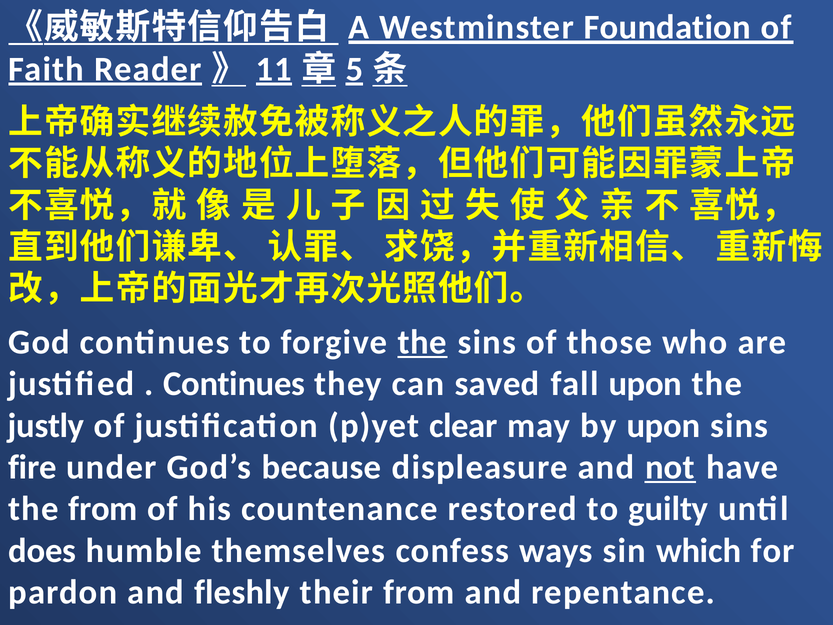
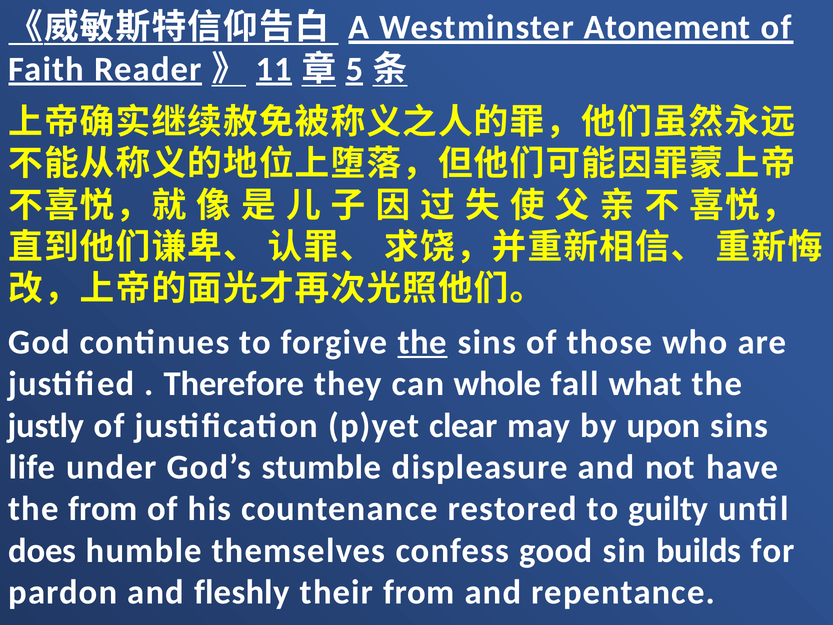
Foundation: Foundation -> Atonement
Continues at (234, 384): Continues -> Therefore
saved: saved -> whole
fall upon: upon -> what
fire: fire -> life
because: because -> stumble
not underline: present -> none
ways: ways -> good
which: which -> builds
